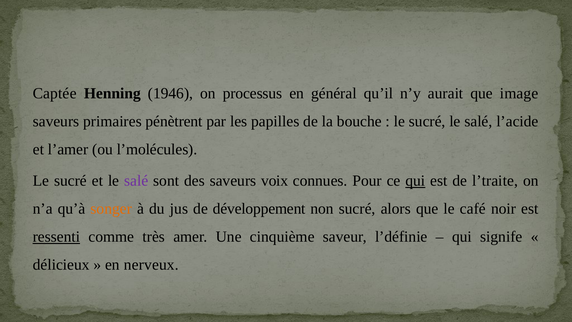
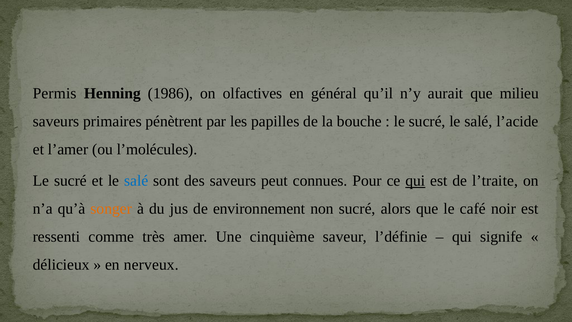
Captée: Captée -> Permis
1946: 1946 -> 1986
processus: processus -> olfactives
image: image -> milieu
salé at (136, 181) colour: purple -> blue
voix: voix -> peut
développement: développement -> environnement
ressenti underline: present -> none
